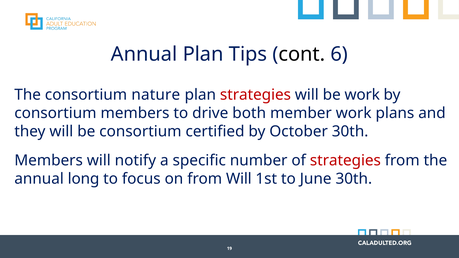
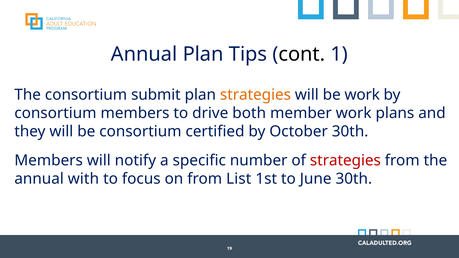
6: 6 -> 1
nature: nature -> submit
strategies at (255, 95) colour: red -> orange
long: long -> with
from Will: Will -> List
